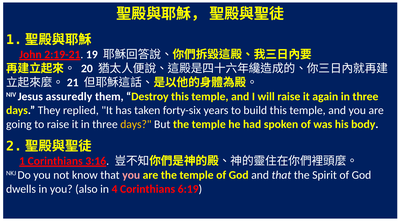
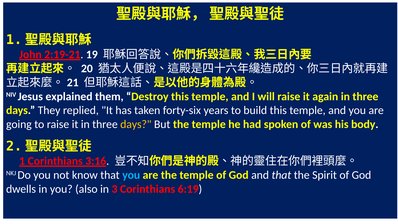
assuredly: assuredly -> explained
you at (131, 175) colour: pink -> light blue
4: 4 -> 3
